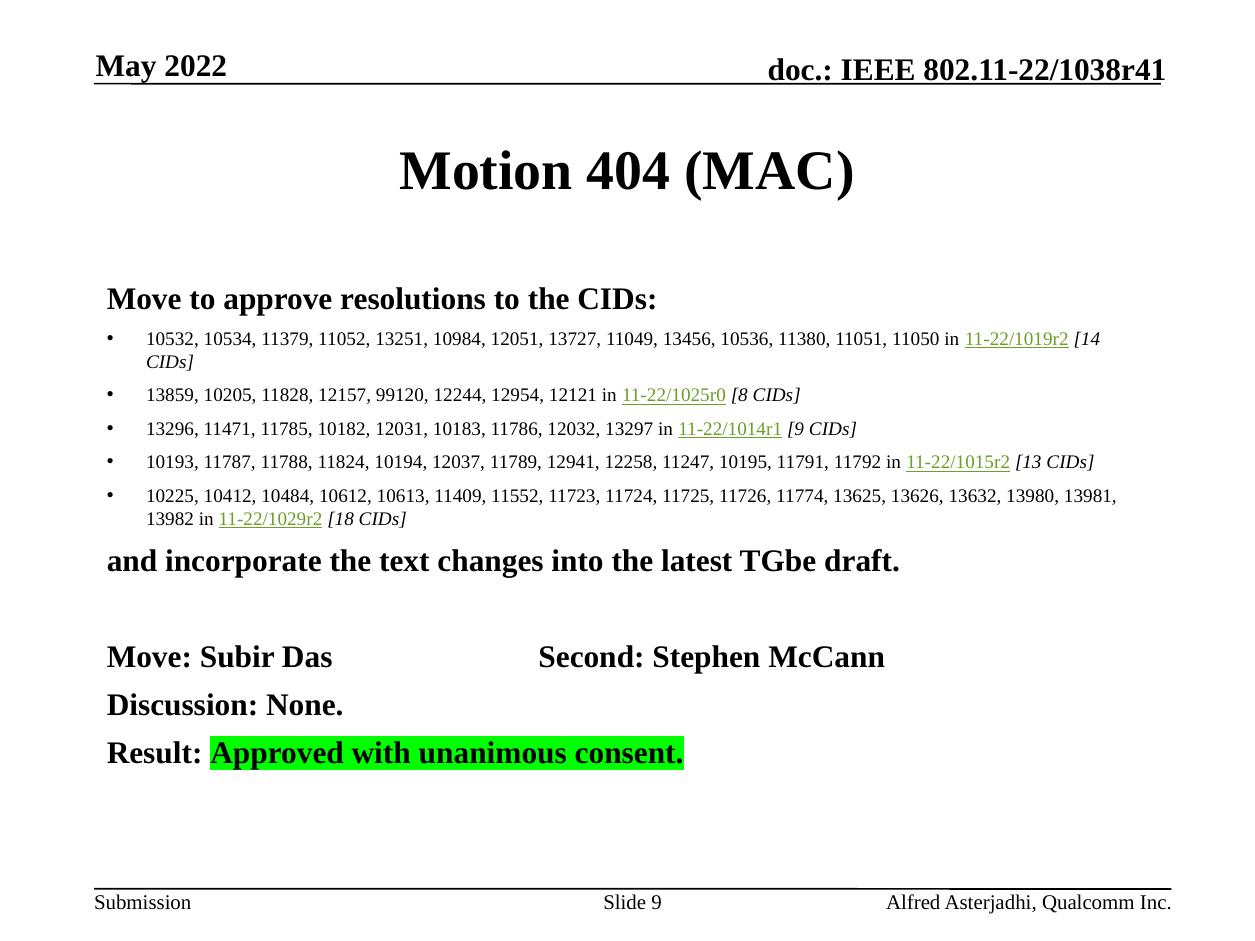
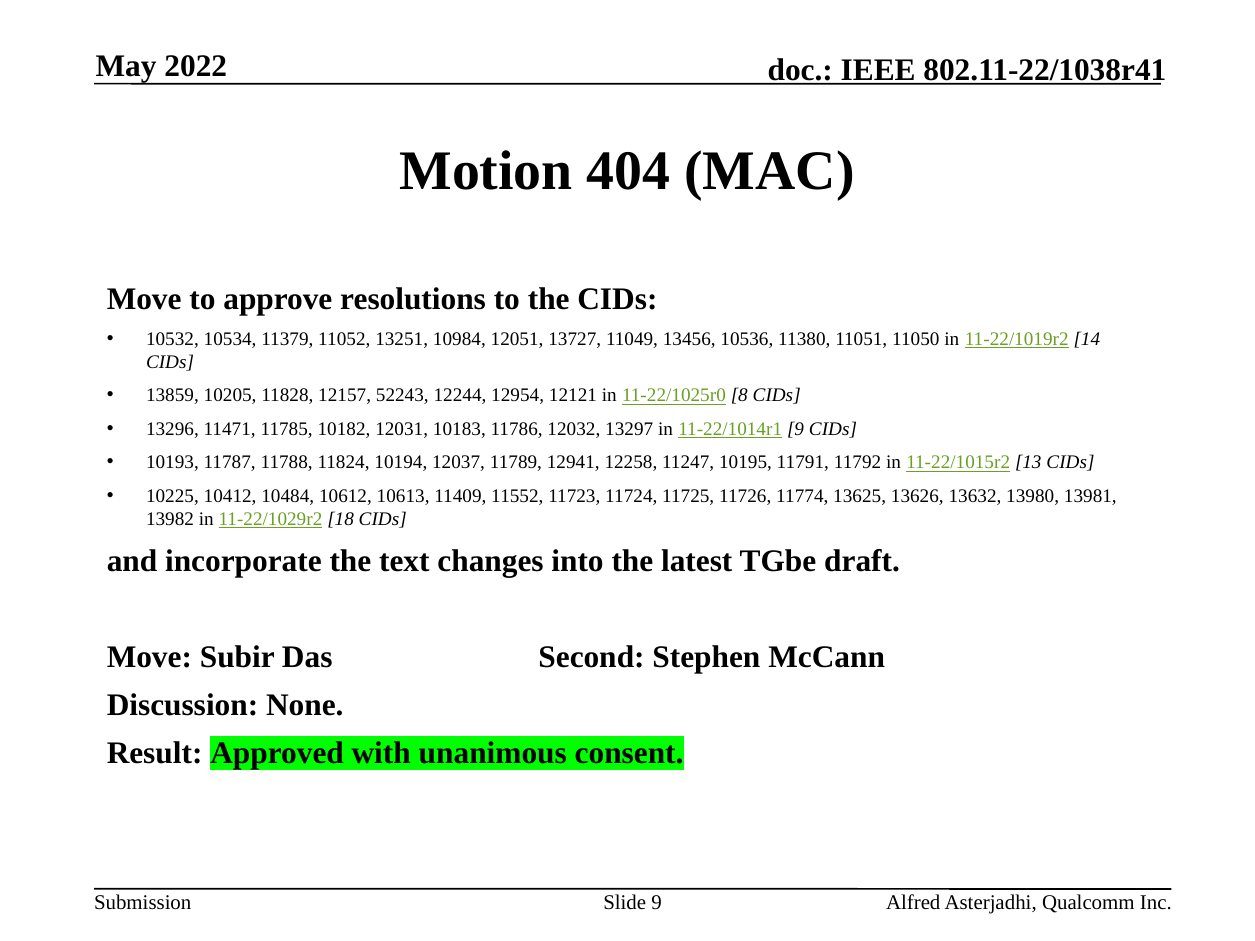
99120: 99120 -> 52243
